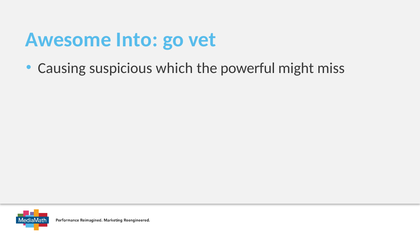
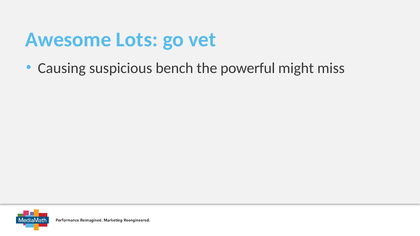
Into: Into -> Lots
which: which -> bench
